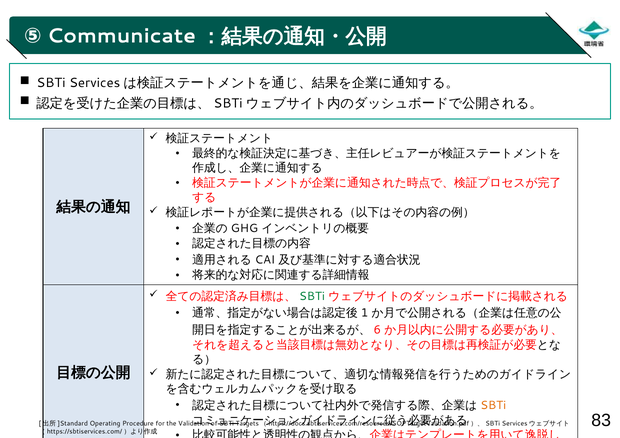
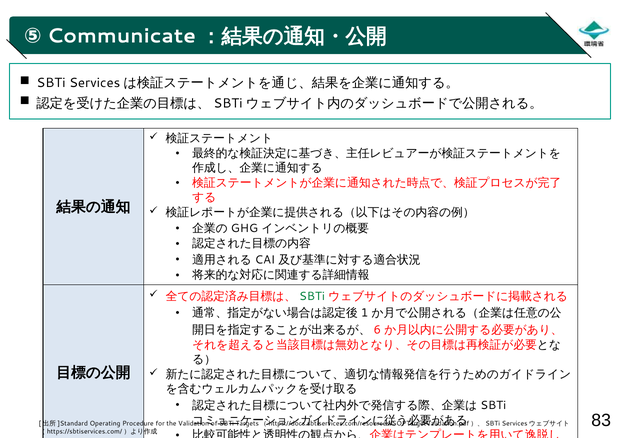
SBTi at (493, 406) colour: orange -> black
